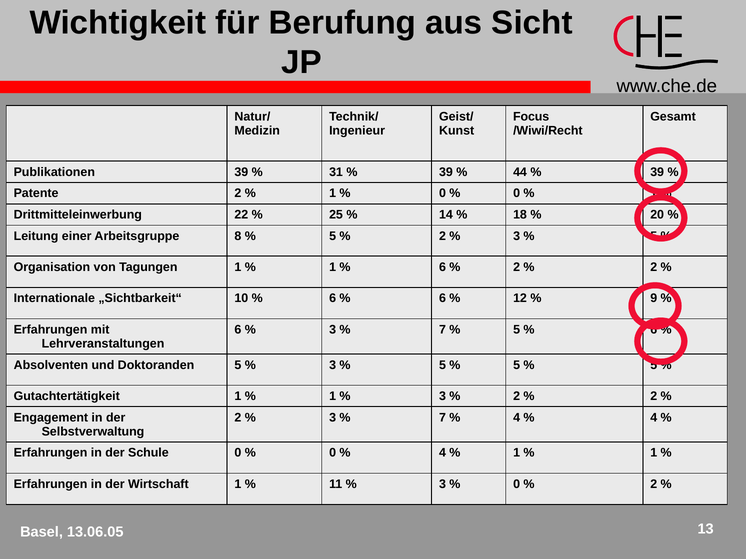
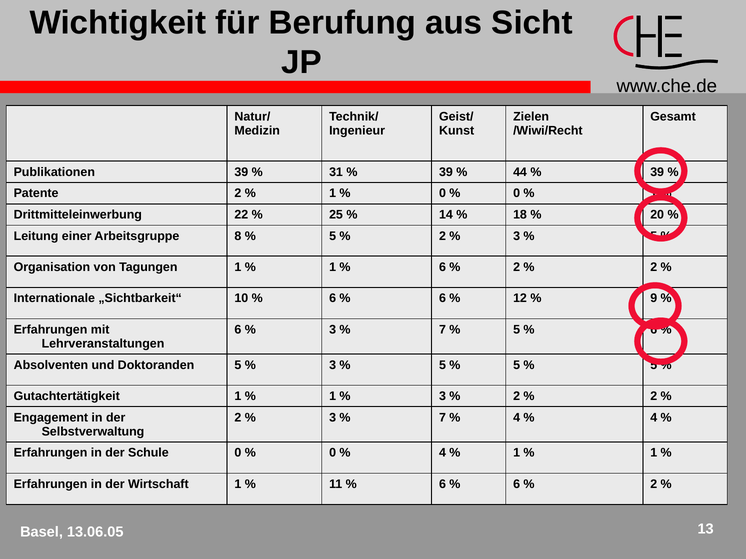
Focus: Focus -> Zielen
3 at (443, 485): 3 -> 6
0 at (517, 485): 0 -> 6
